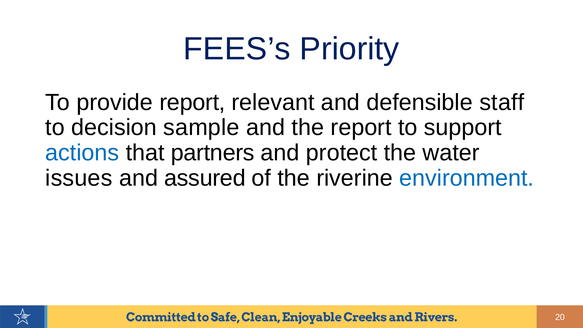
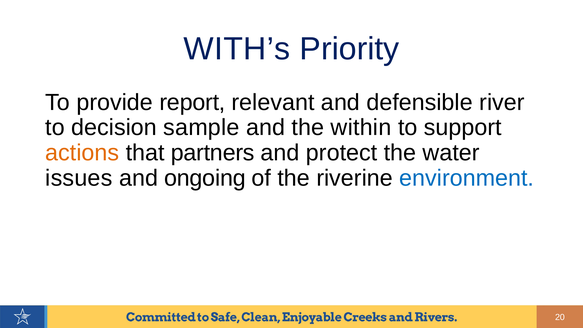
FEES’s: FEES’s -> WITH’s
staff: staff -> river
the report: report -> within
actions colour: blue -> orange
assured: assured -> ongoing
